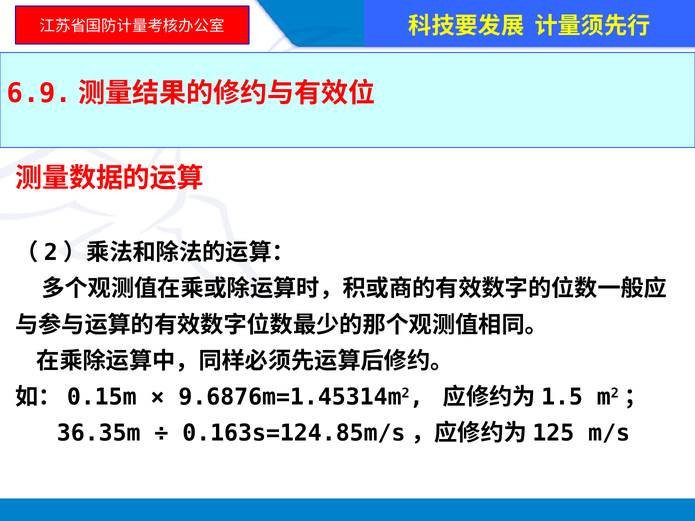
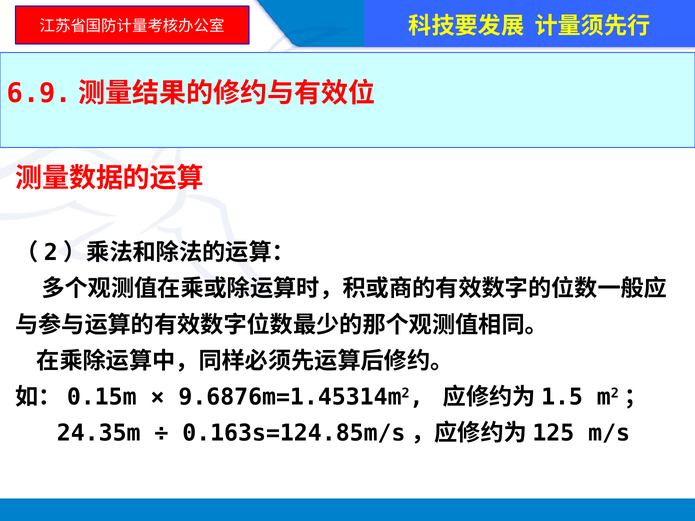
36.35m: 36.35m -> 24.35m
